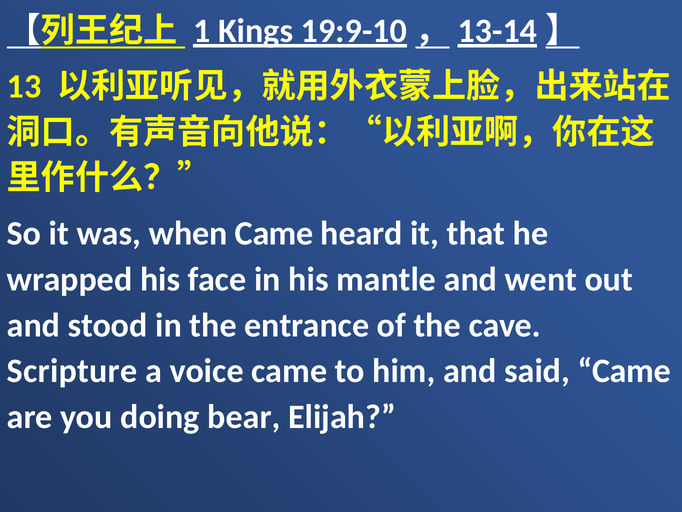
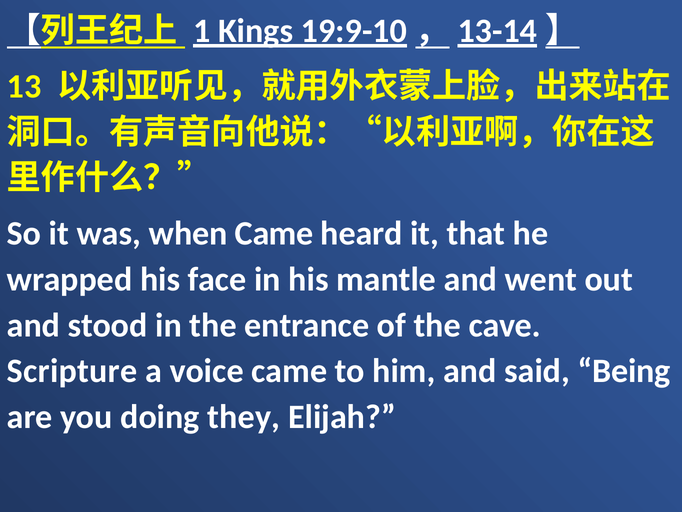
said Came: Came -> Being
bear: bear -> they
